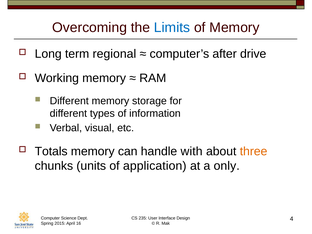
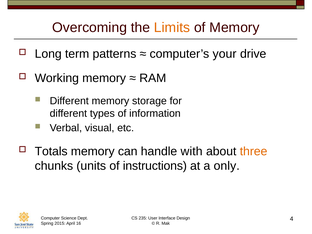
Limits colour: blue -> orange
regional: regional -> patterns
after: after -> your
application: application -> instructions
